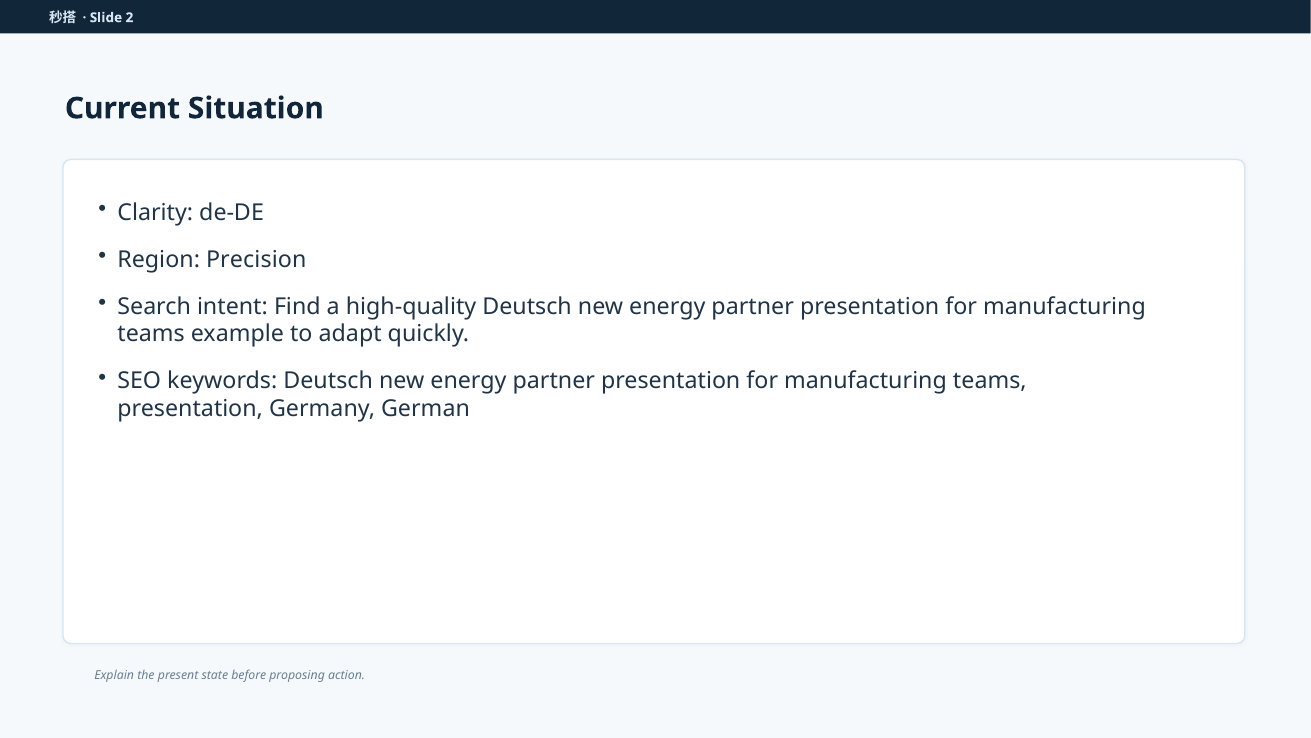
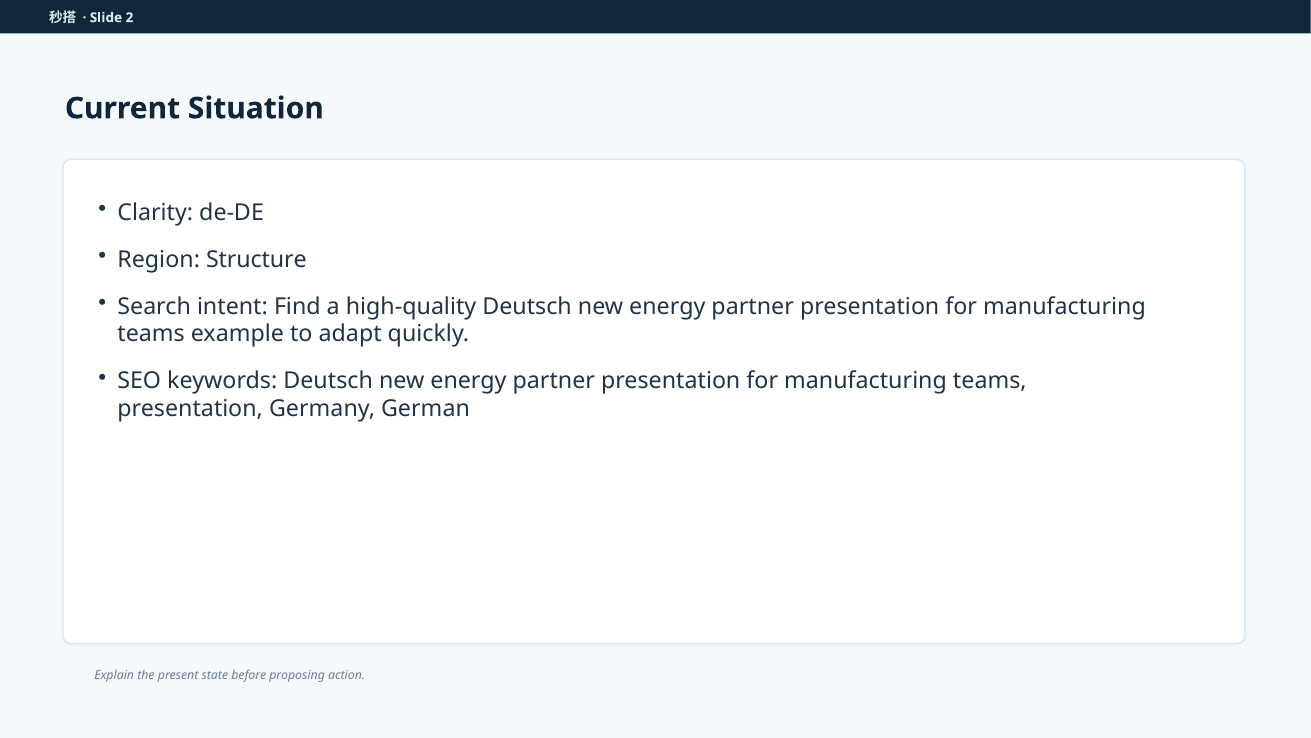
Precision: Precision -> Structure
